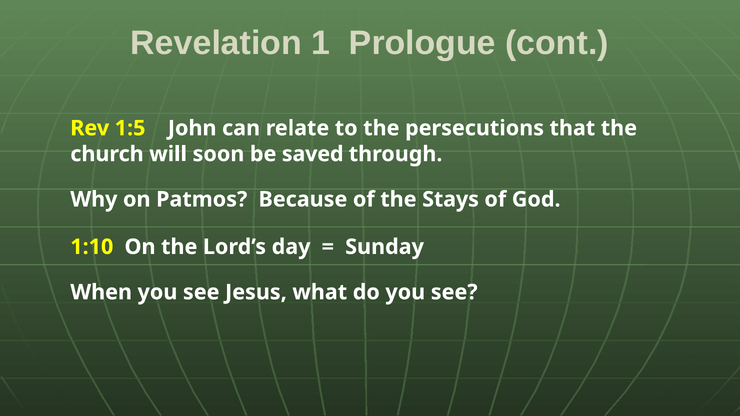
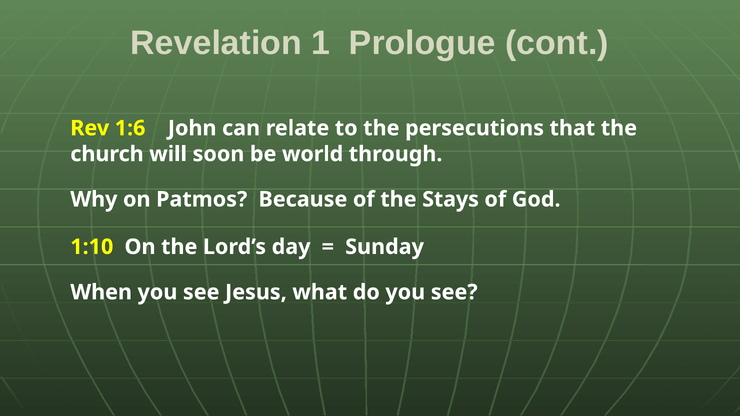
1:5: 1:5 -> 1:6
saved: saved -> world
